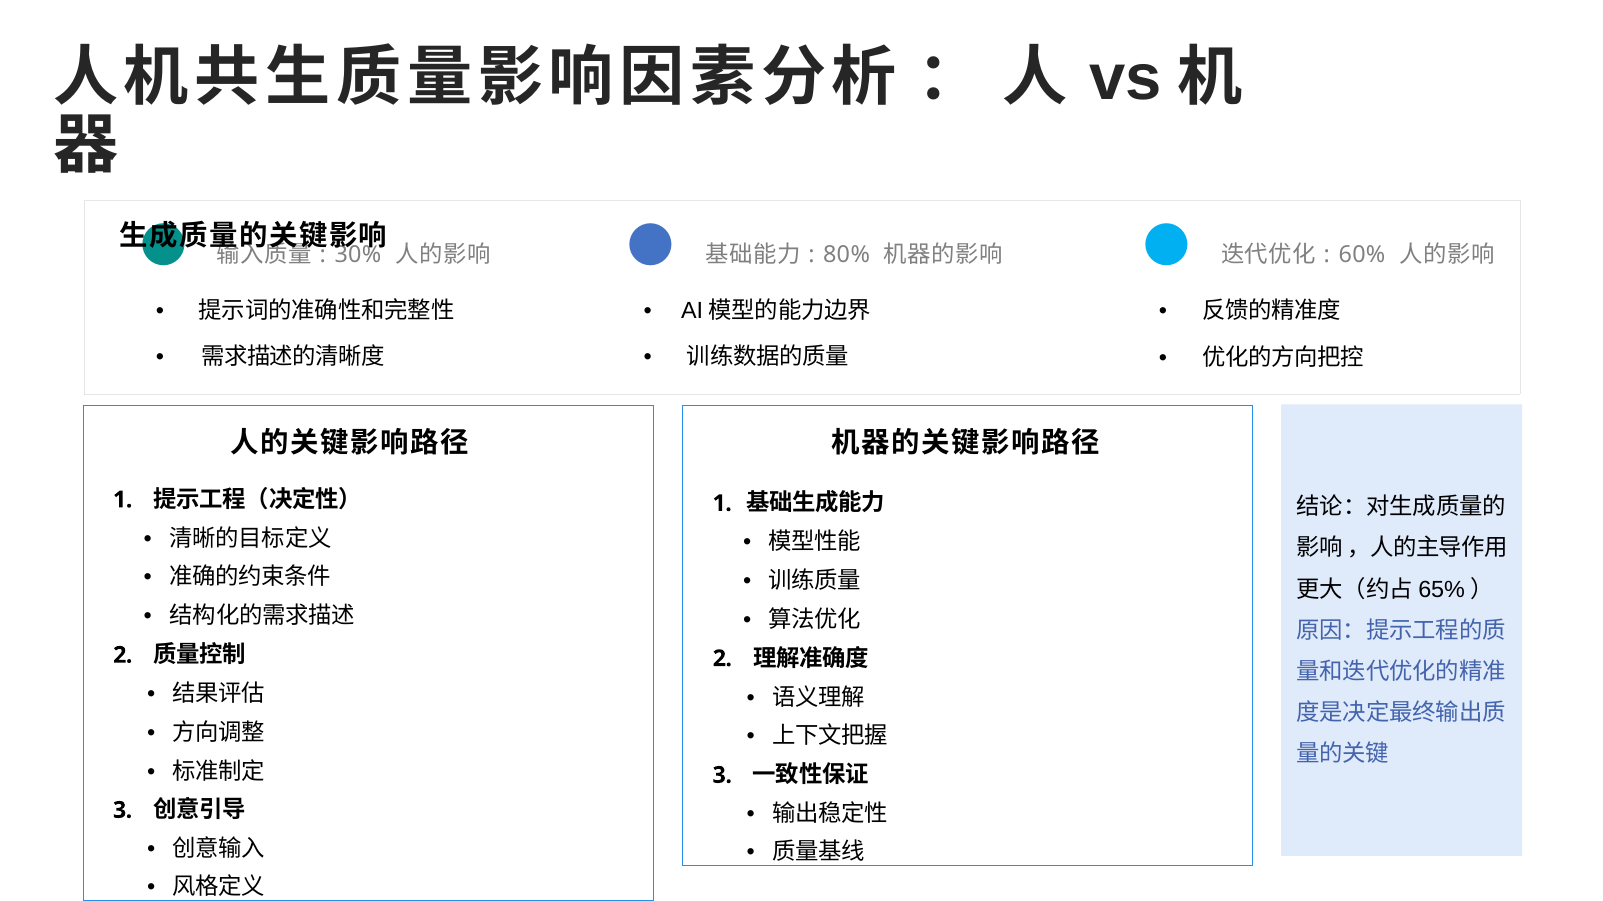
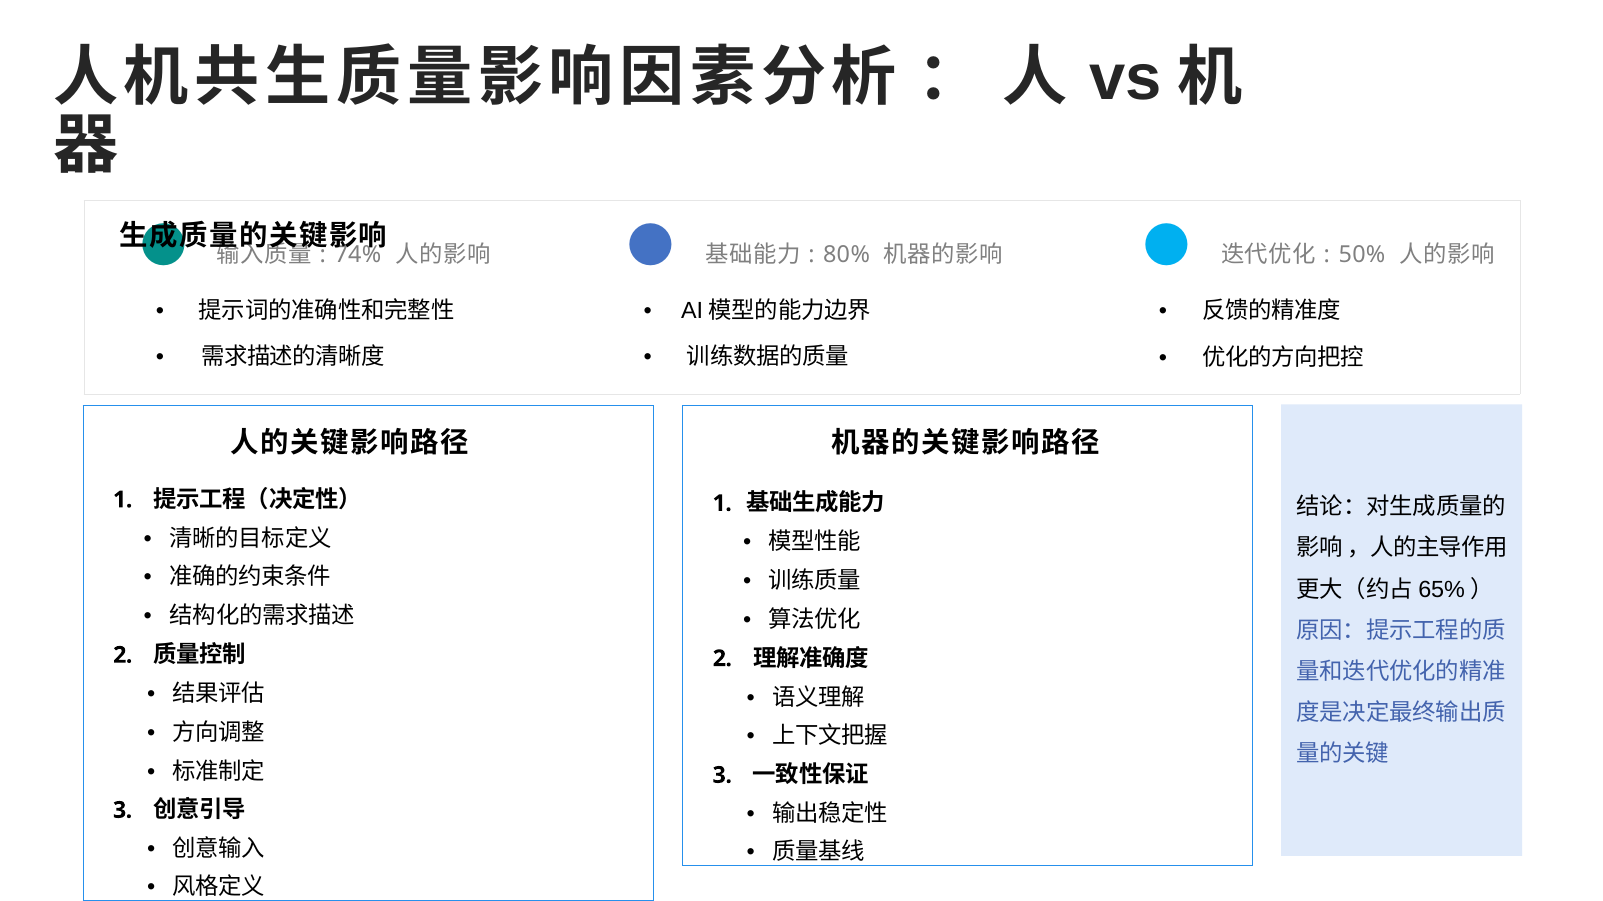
30%: 30% -> 74%
60%: 60% -> 50%
